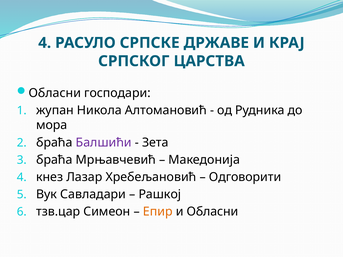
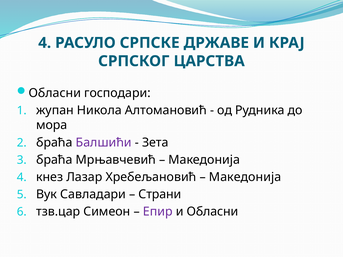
Одговорити at (245, 177): Одговорити -> Македонија
Рашкој: Рашкој -> Страни
Епир colour: orange -> purple
